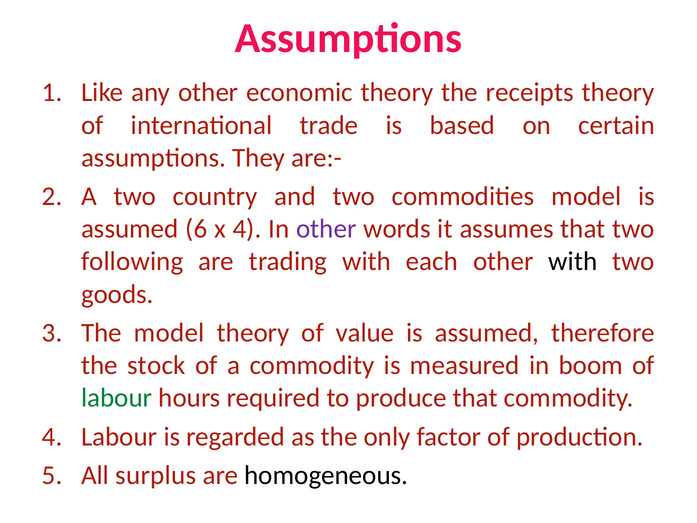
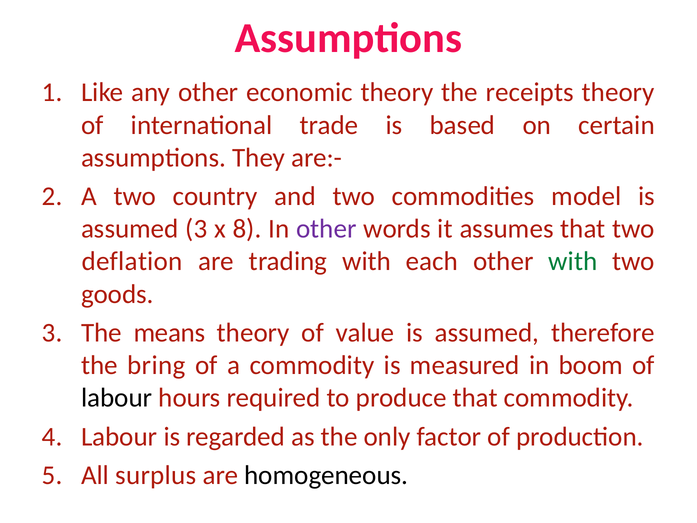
assumed 6: 6 -> 3
x 4: 4 -> 8
following: following -> deflation
with at (573, 261) colour: black -> green
The model: model -> means
stock: stock -> bring
labour at (117, 398) colour: green -> black
